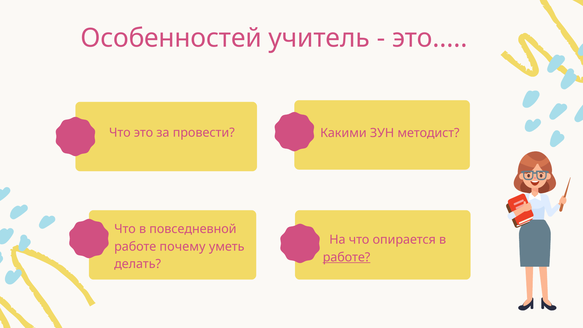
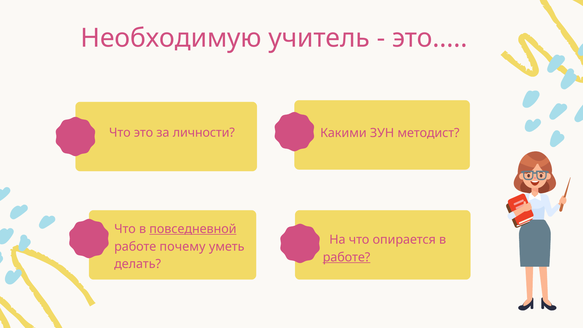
Особенностей: Особенностей -> Необходимую
провести: провести -> личности
повседневной underline: none -> present
